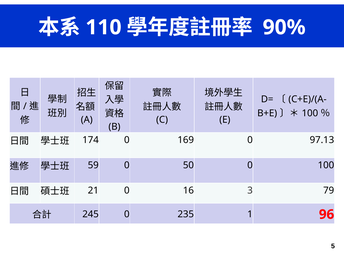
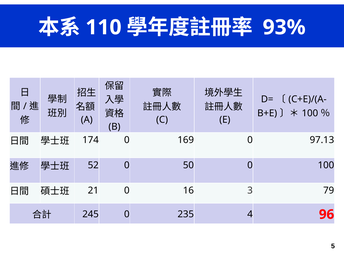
90%: 90% -> 93%
59: 59 -> 52
1: 1 -> 4
